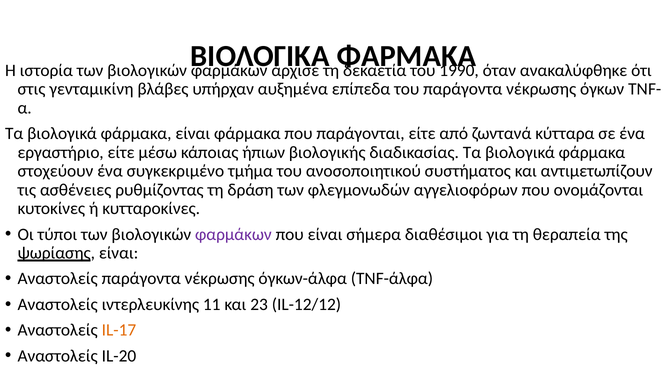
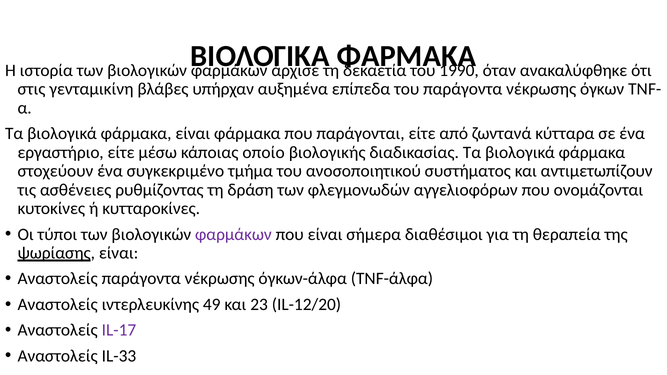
ήπιων: ήπιων -> οποίο
11: 11 -> 49
IL-12/12: IL-12/12 -> IL-12/20
IL-17 colour: orange -> purple
IL-20: IL-20 -> IL-33
